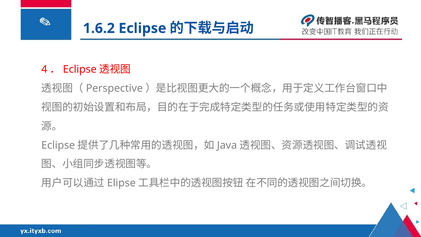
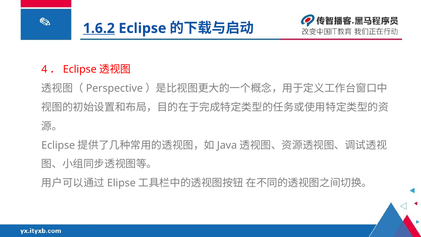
1.6.2 underline: none -> present
